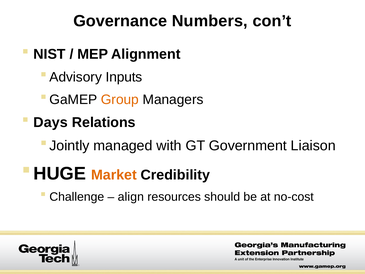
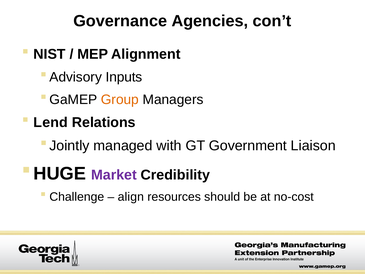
Numbers: Numbers -> Agencies
Days: Days -> Lend
Market colour: orange -> purple
